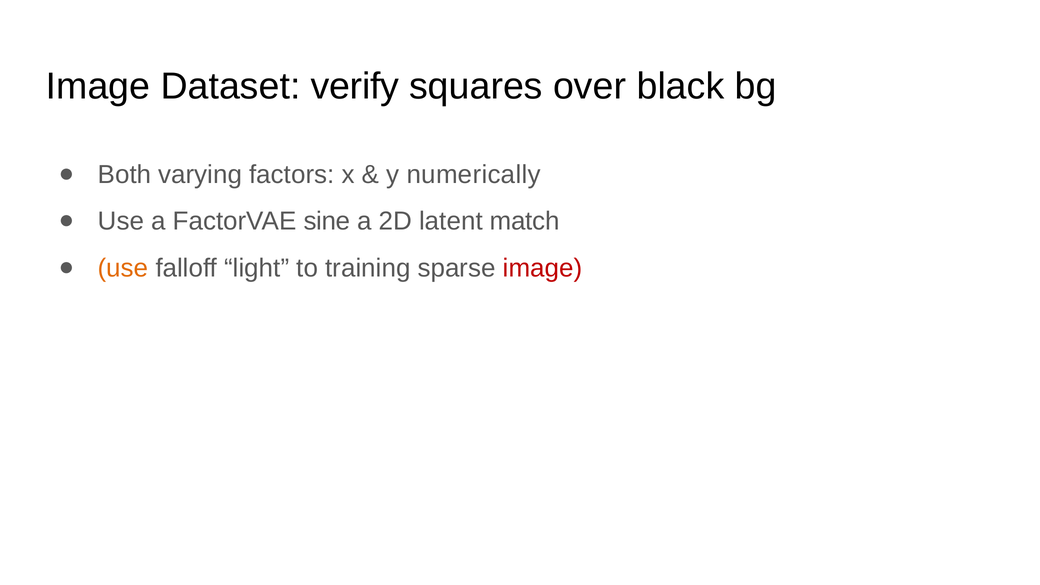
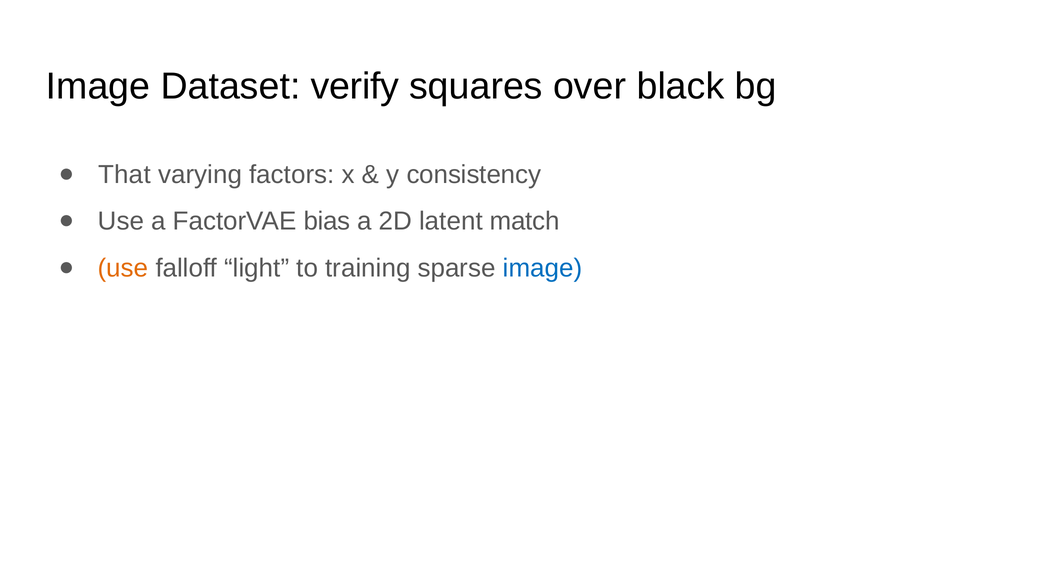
Both: Both -> That
numerically: numerically -> consistency
sine: sine -> bias
image at (543, 268) colour: red -> blue
